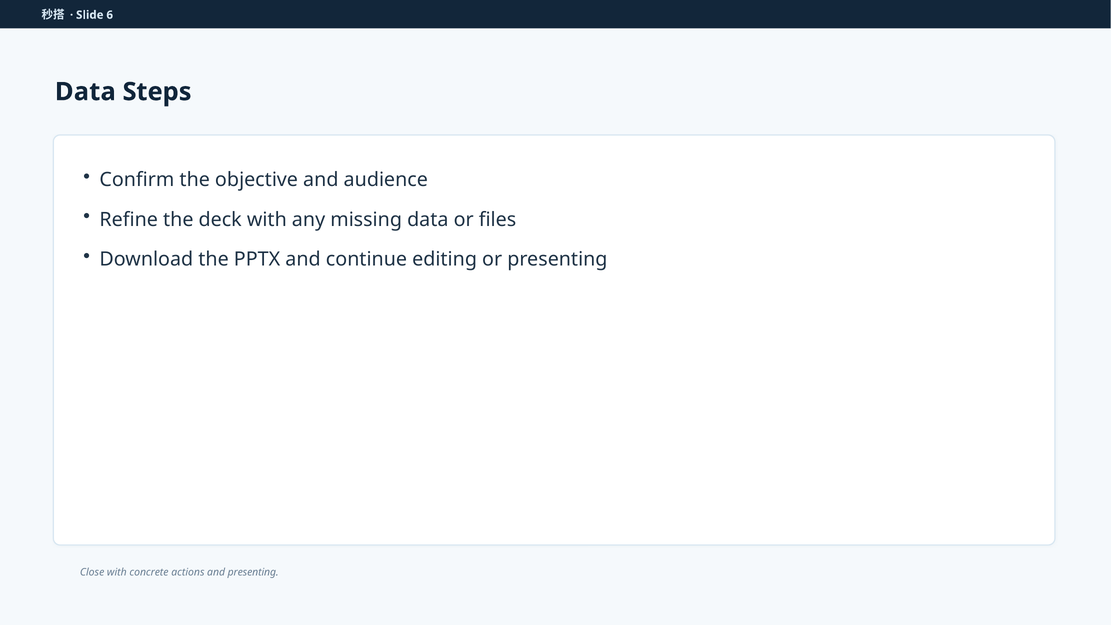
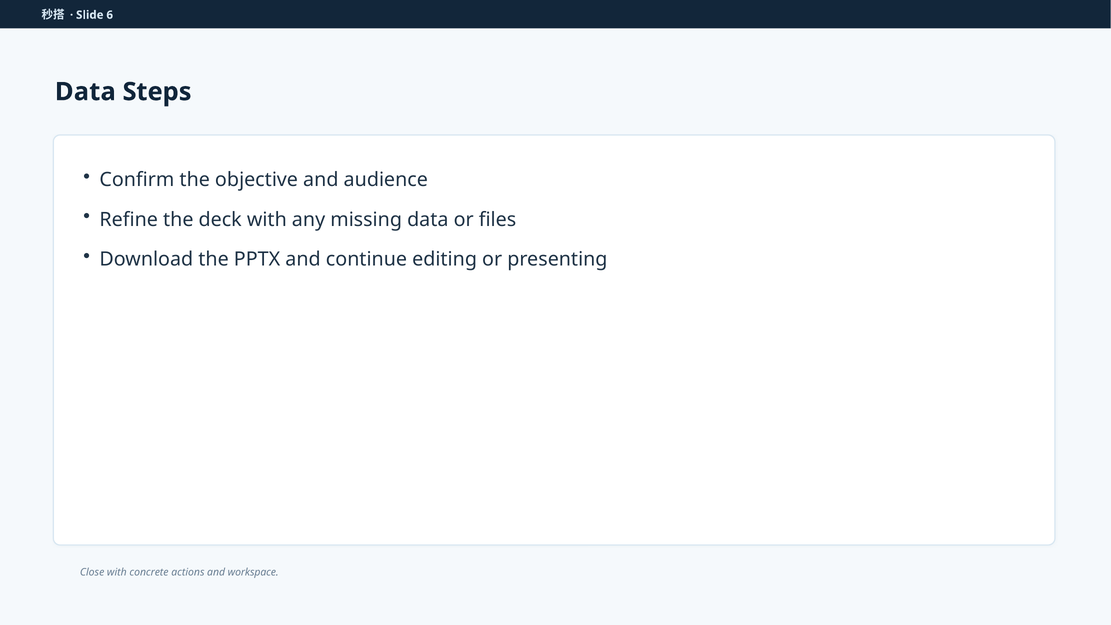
and presenting: presenting -> workspace
